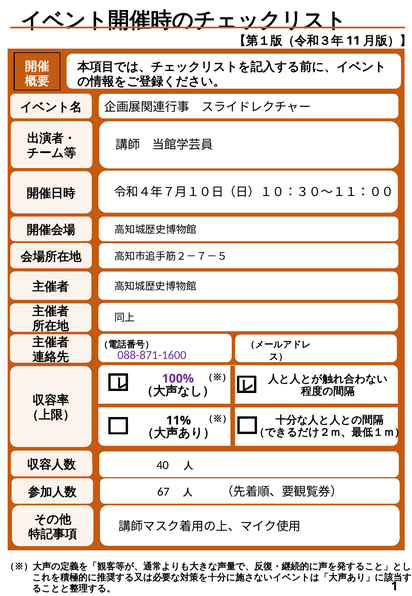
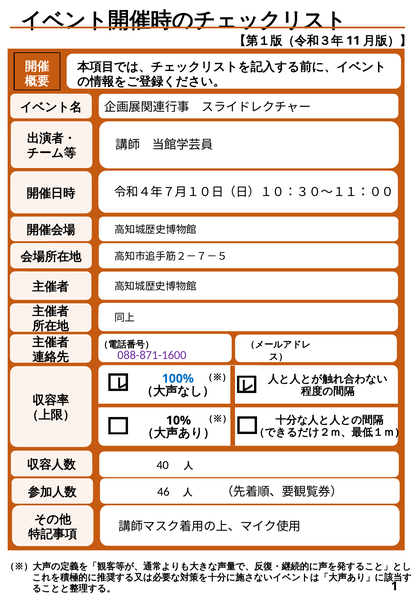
100% colour: purple -> blue
11%: 11% -> 10%
67: 67 -> 46
